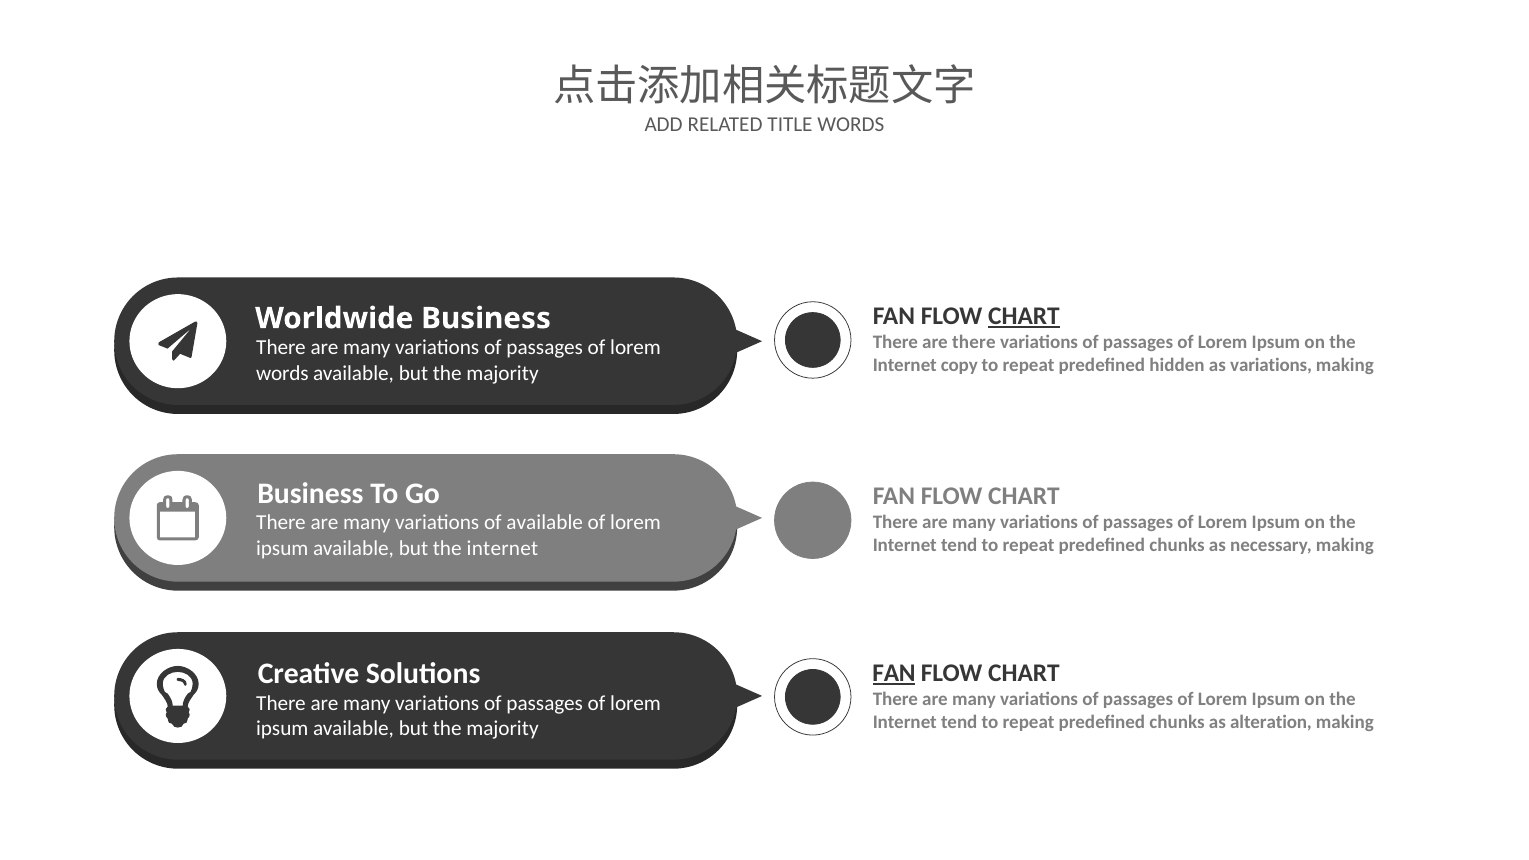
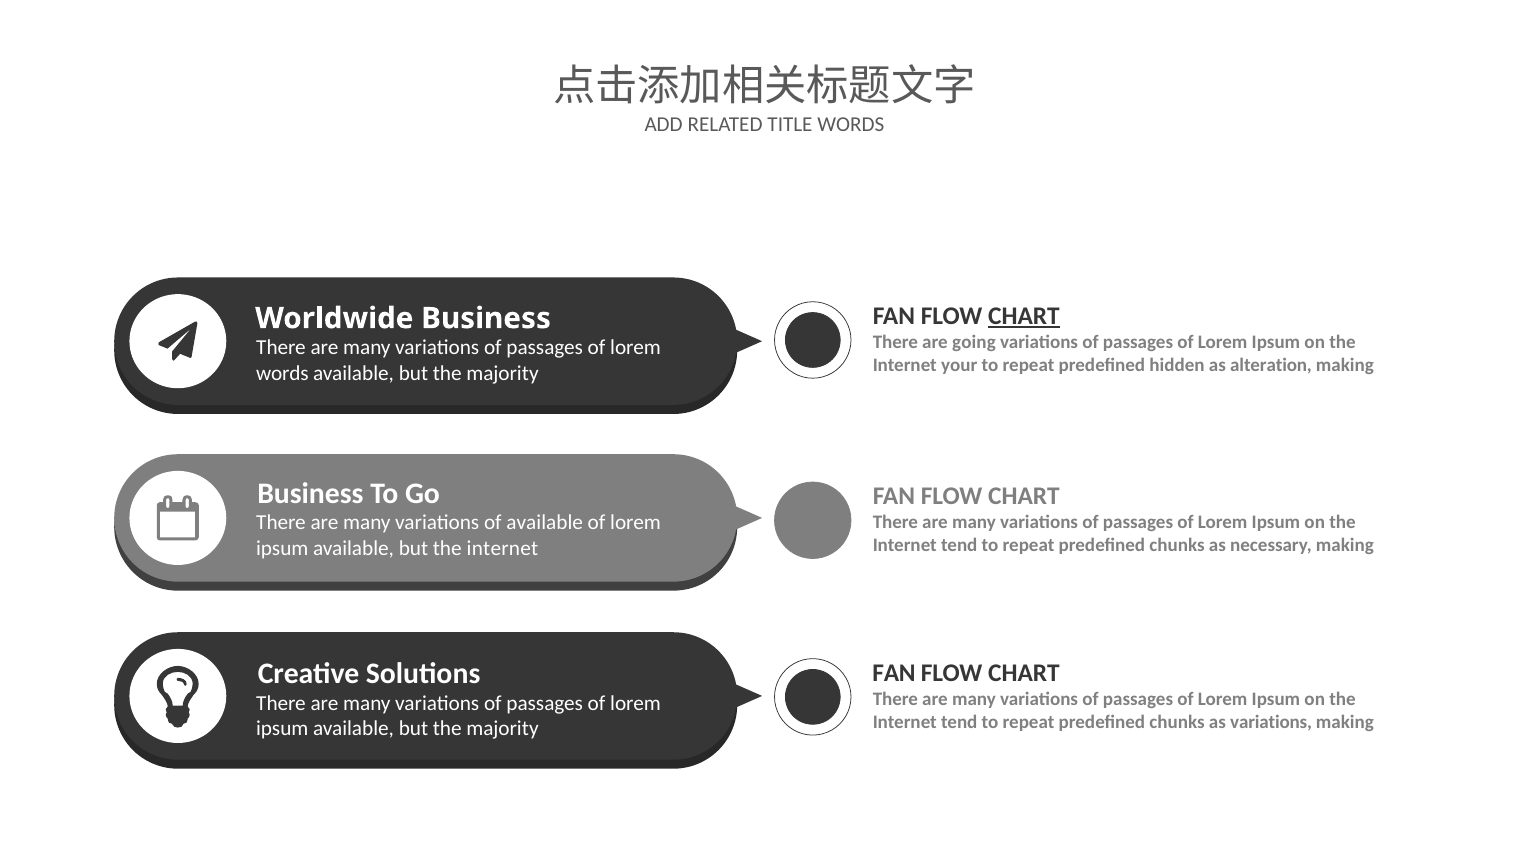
are there: there -> going
copy: copy -> your
as variations: variations -> alteration
FAN at (894, 673) underline: present -> none
as alteration: alteration -> variations
